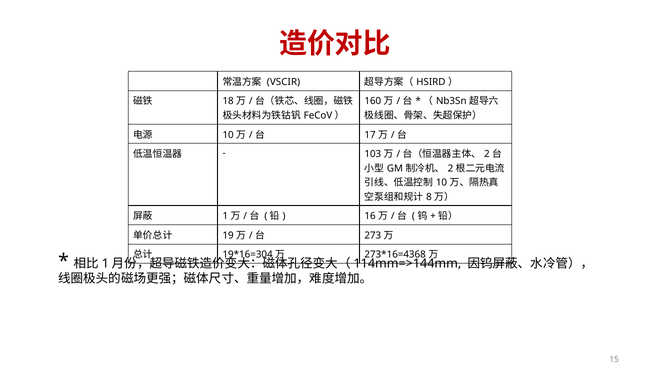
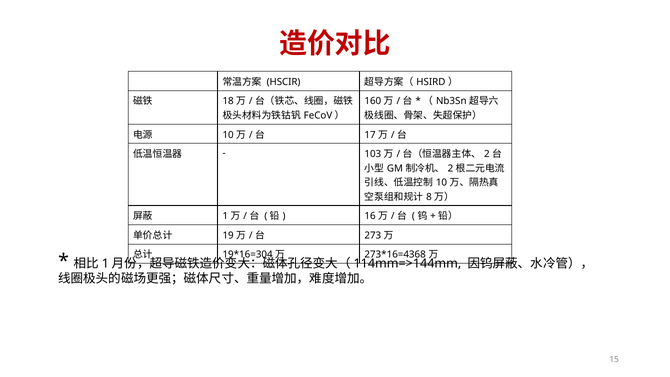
VSCIR: VSCIR -> HSCIR
